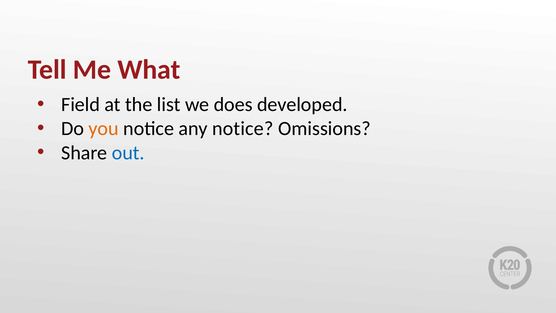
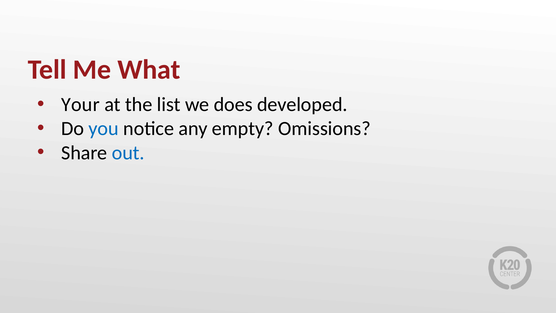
Field: Field -> Your
you colour: orange -> blue
any notice: notice -> empty
